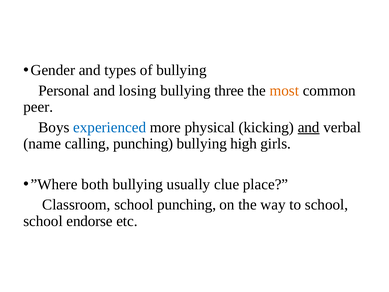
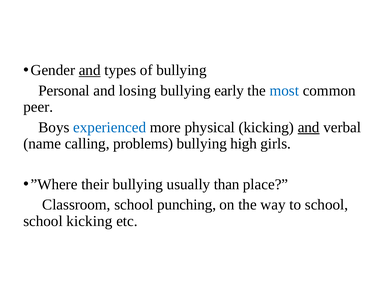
and at (90, 70) underline: none -> present
three: three -> early
most colour: orange -> blue
calling punching: punching -> problems
both: both -> their
clue: clue -> than
school endorse: endorse -> kicking
